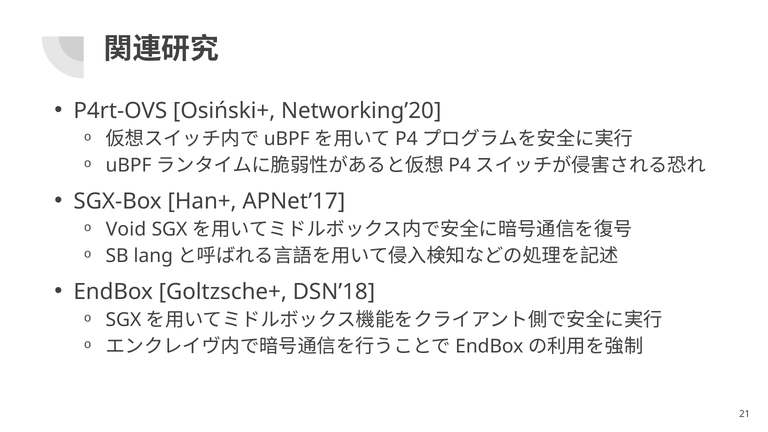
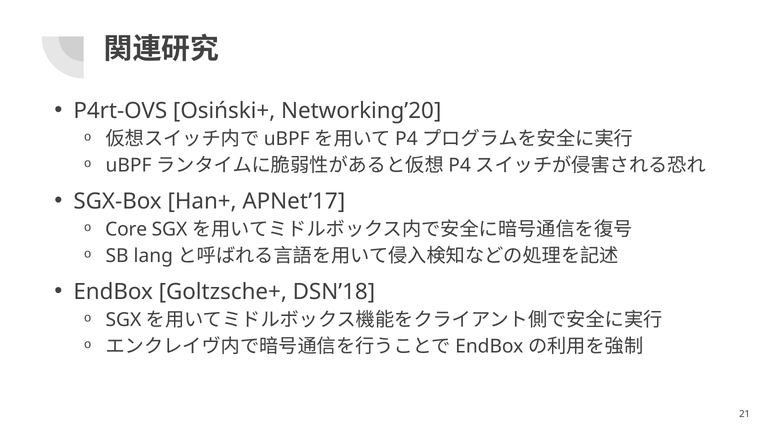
Void: Void -> Core
